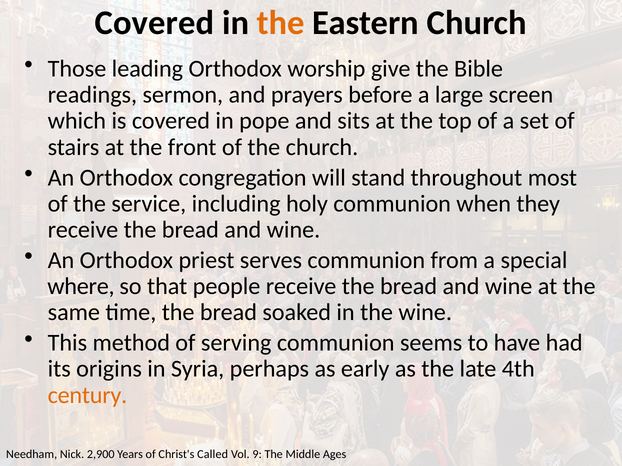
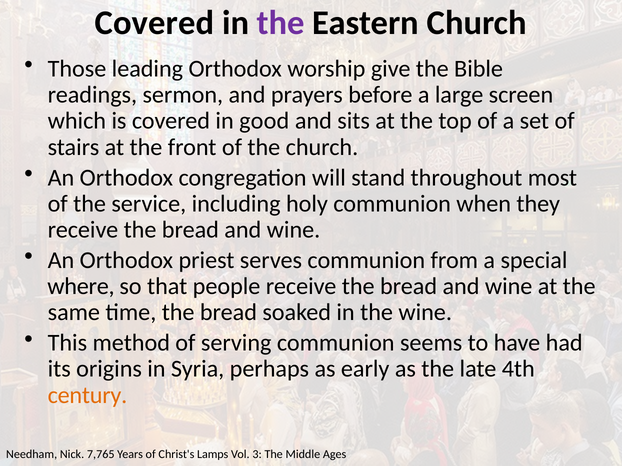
the at (281, 23) colour: orange -> purple
pope: pope -> good
2,900: 2,900 -> 7,765
Called: Called -> Lamps
9: 9 -> 3
